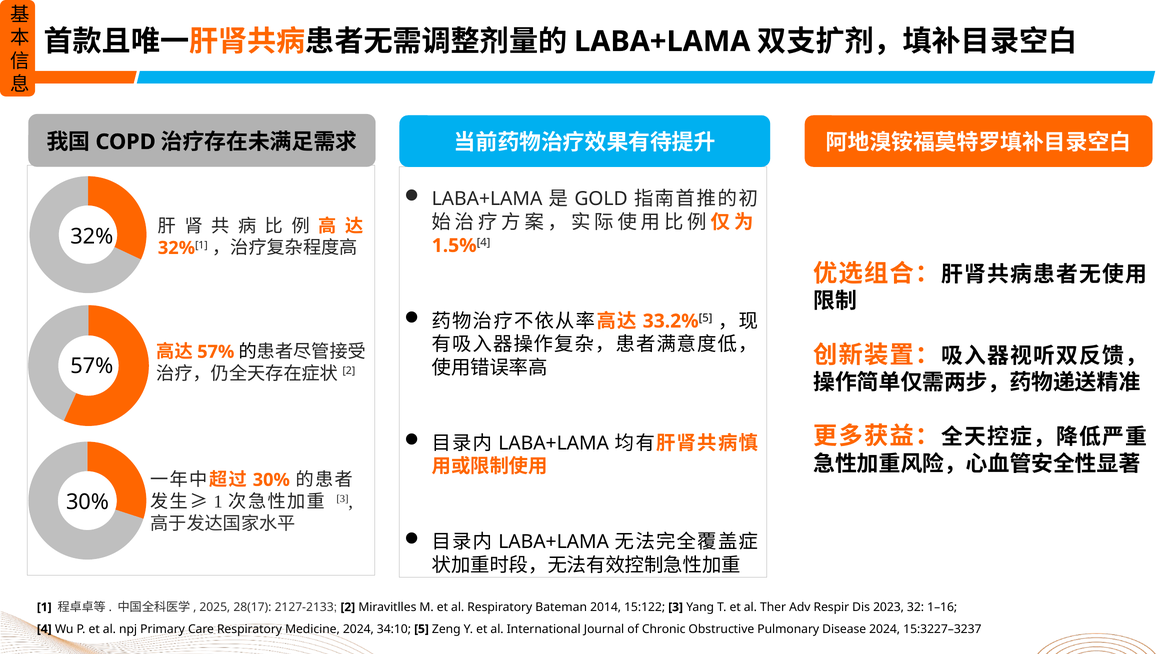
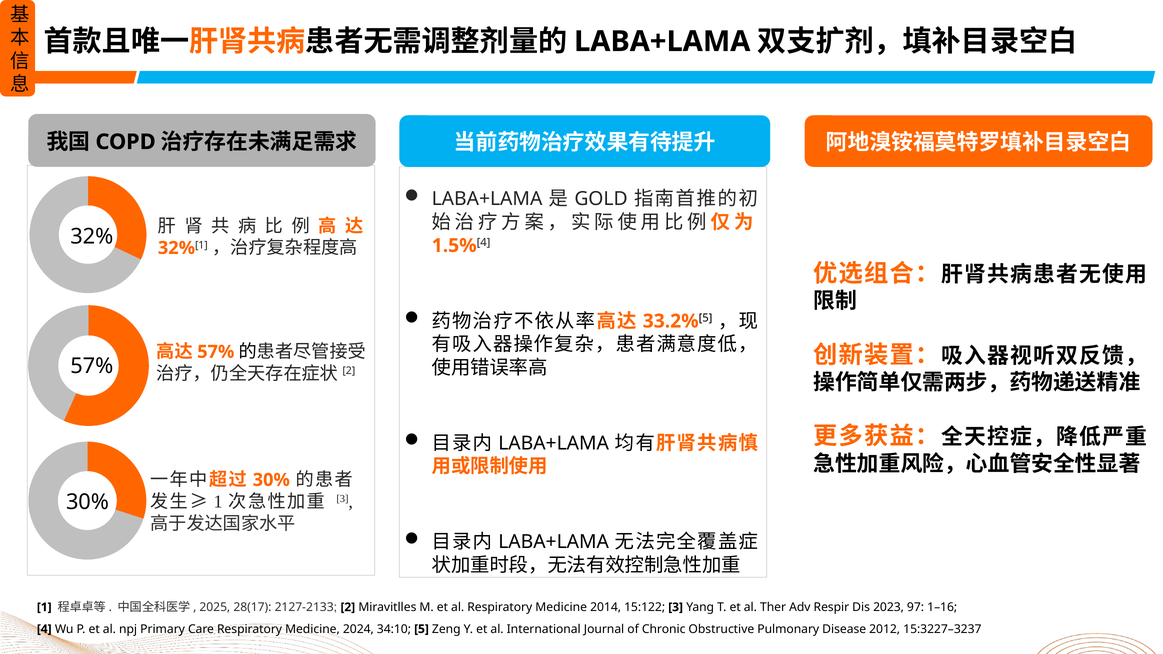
al Respiratory Bateman: Bateman -> Medicine
32: 32 -> 97
Disease 2024: 2024 -> 2012
